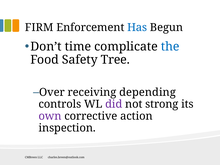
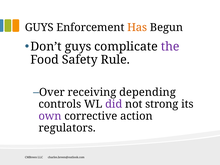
FIRM at (39, 28): FIRM -> GUYS
Has colour: blue -> orange
Don’t time: time -> guys
the colour: blue -> purple
Tree: Tree -> Rule
inspection: inspection -> regulators
